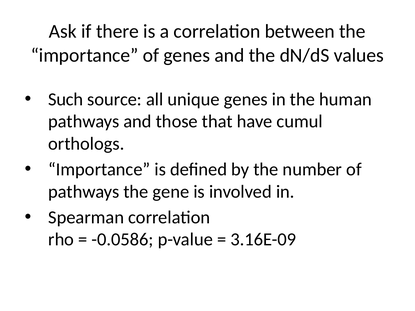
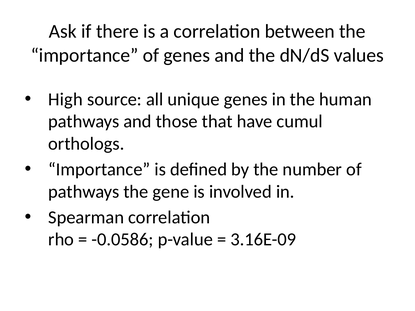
Such: Such -> High
